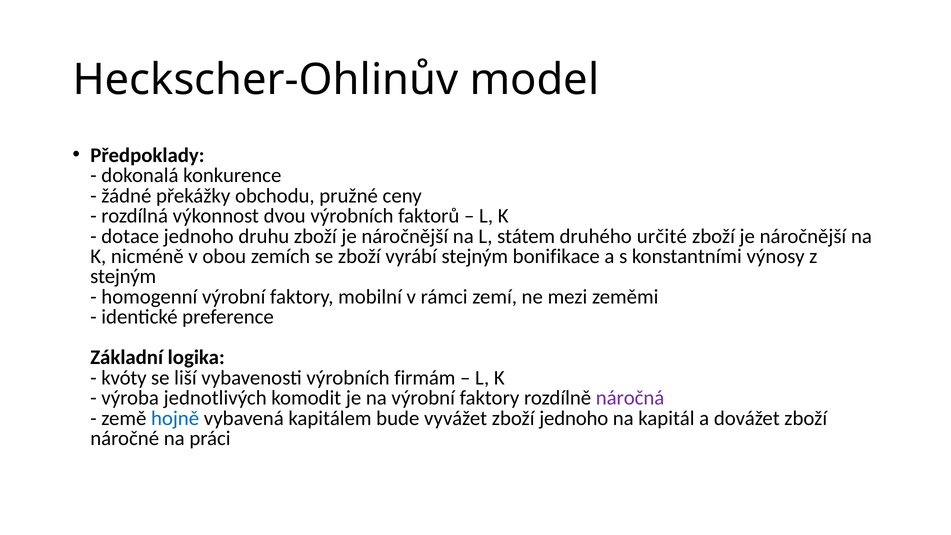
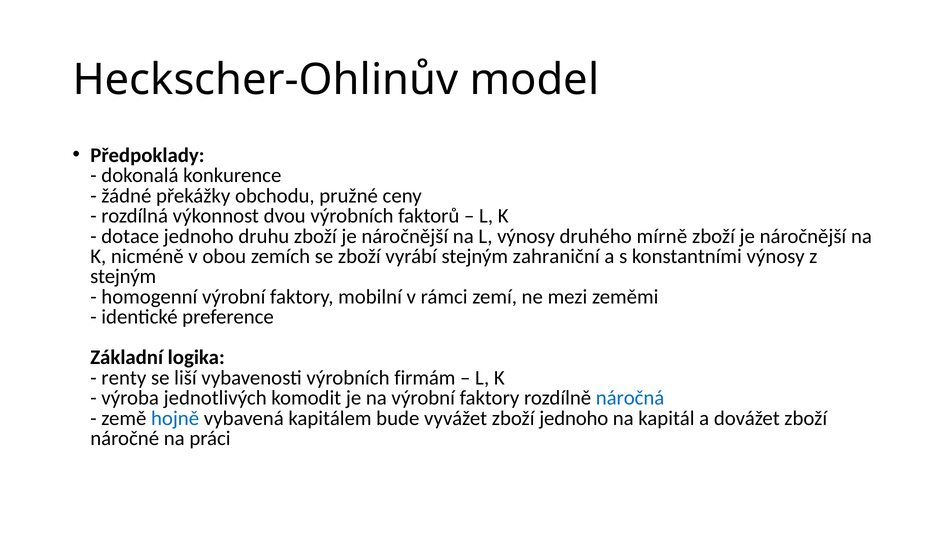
L státem: státem -> výnosy
určité: určité -> mírně
bonifikace: bonifikace -> zahraniční
kvóty: kvóty -> renty
náročná colour: purple -> blue
